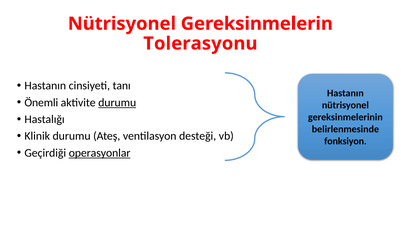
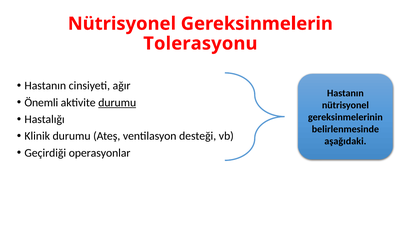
tanı: tanı -> ağır
fonksiyon: fonksiyon -> aşağıdaki
operasyonlar underline: present -> none
